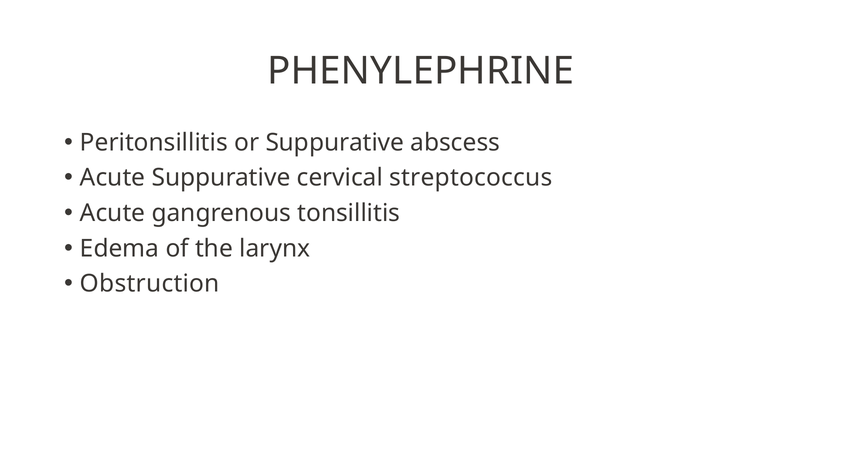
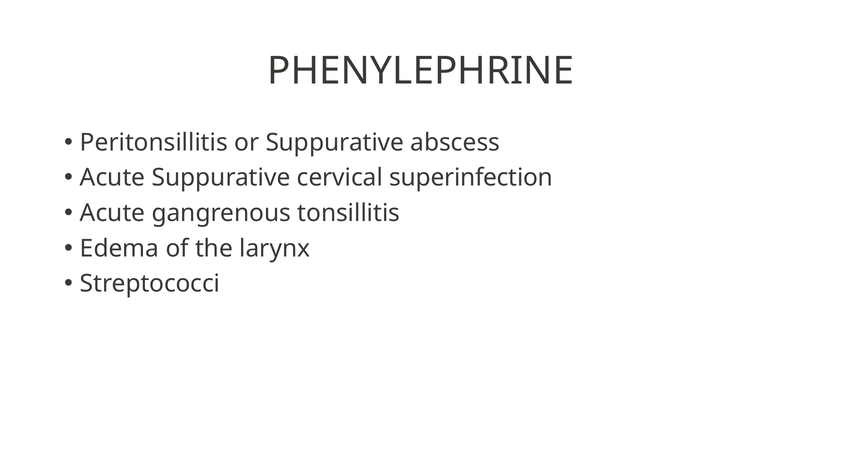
streptococcus: streptococcus -> superinfection
Obstruction: Obstruction -> Streptococci
